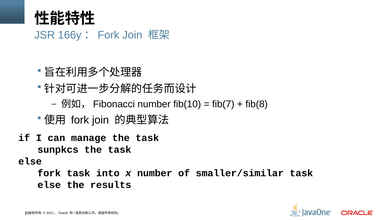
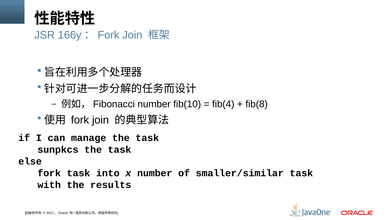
fib(7: fib(7 -> fib(4
else at (49, 185): else -> with
